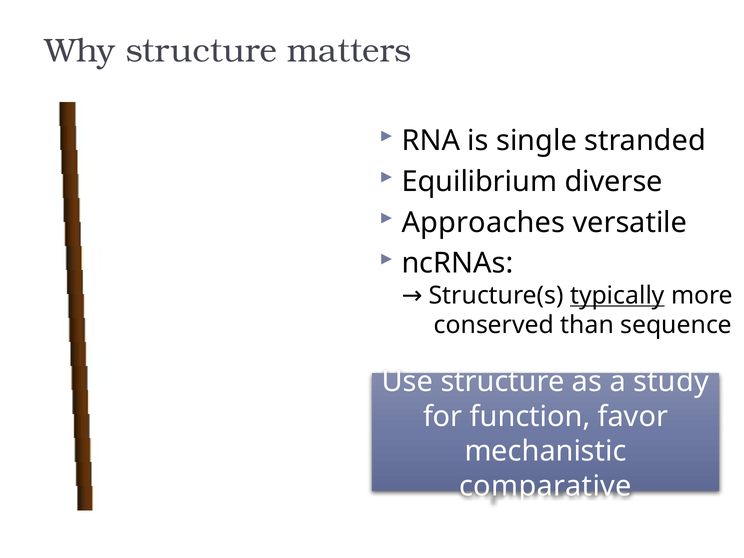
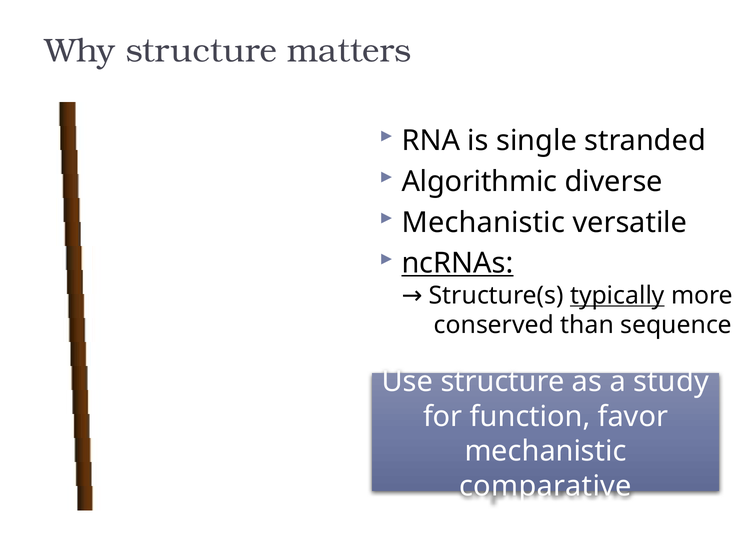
Equilibrium: Equilibrium -> Algorithmic
Approaches at (483, 223): Approaches -> Mechanistic
ncRNAs underline: none -> present
